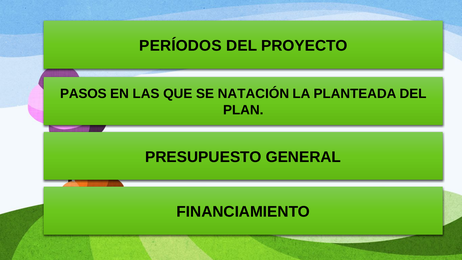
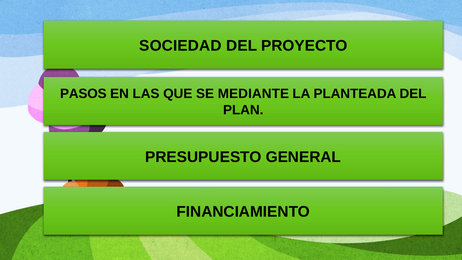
PERÍODOS: PERÍODOS -> SOCIEDAD
NATACIÓN: NATACIÓN -> MEDIANTE
